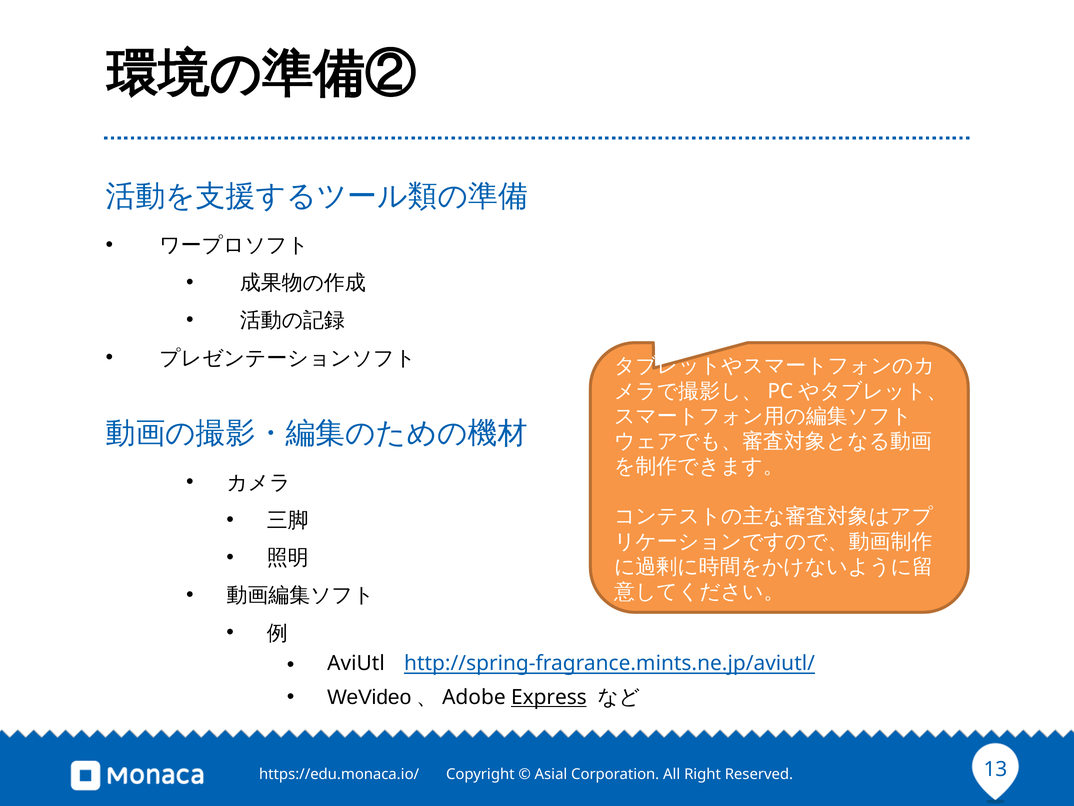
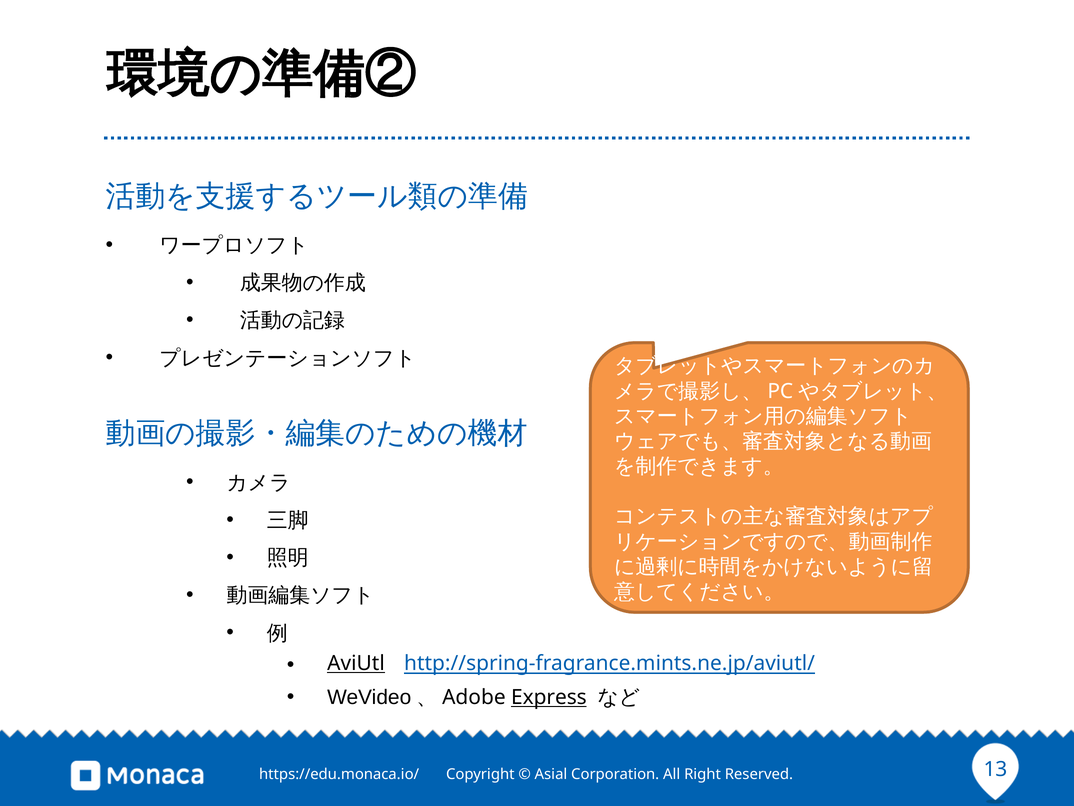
AviUtl underline: none -> present
